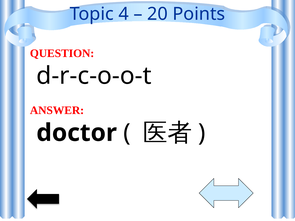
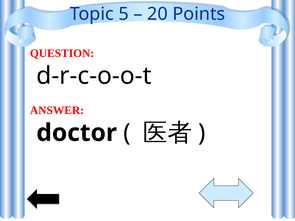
4: 4 -> 5
